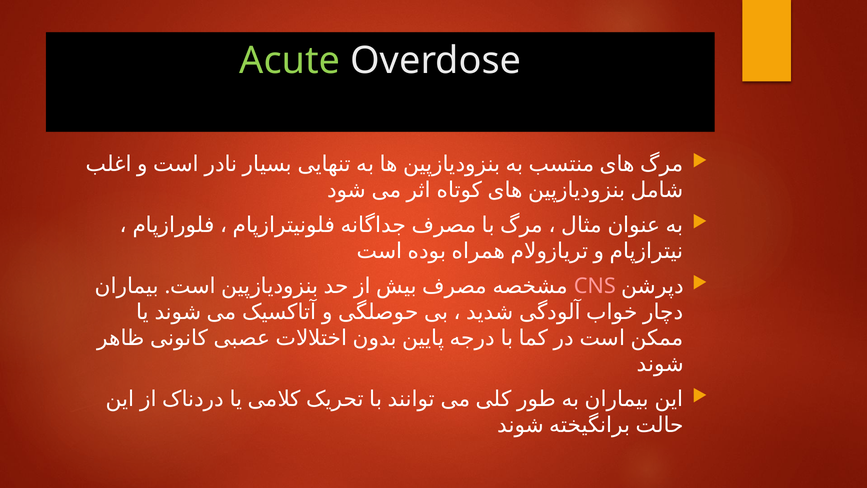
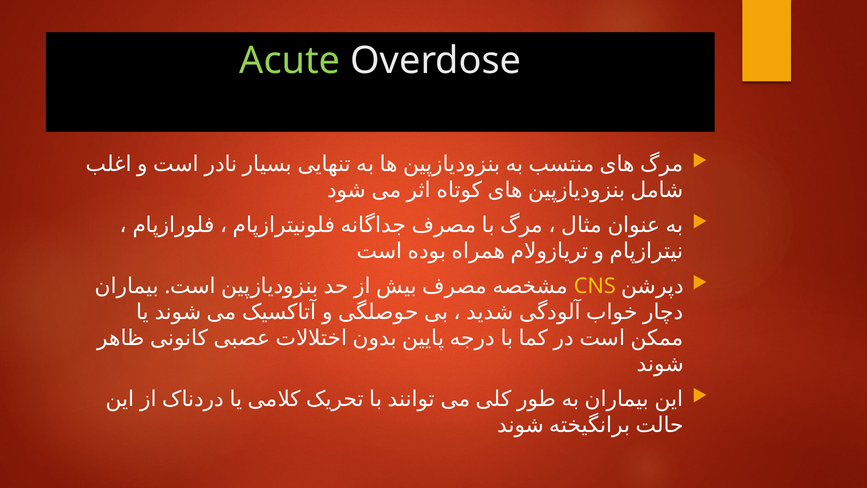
CNS colour: pink -> yellow
